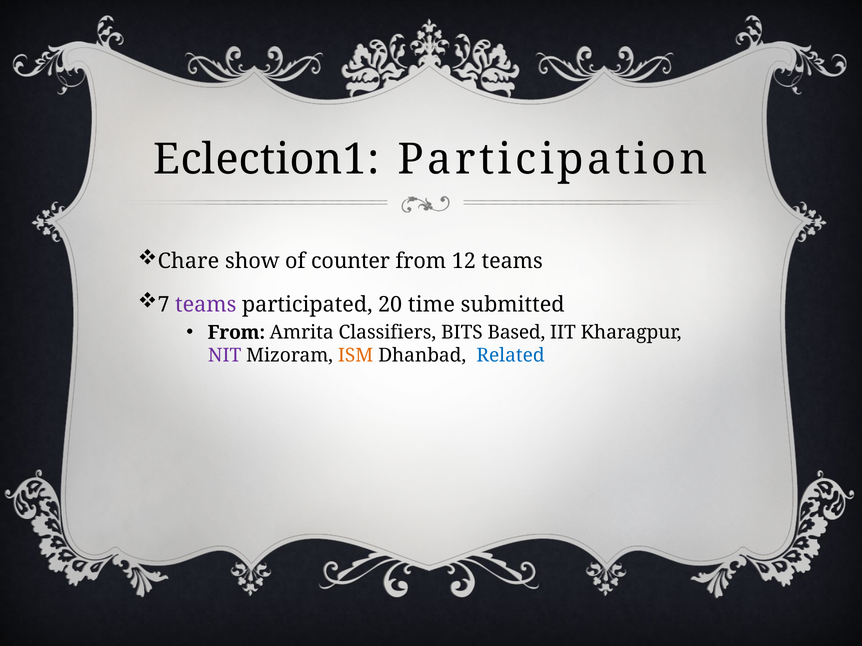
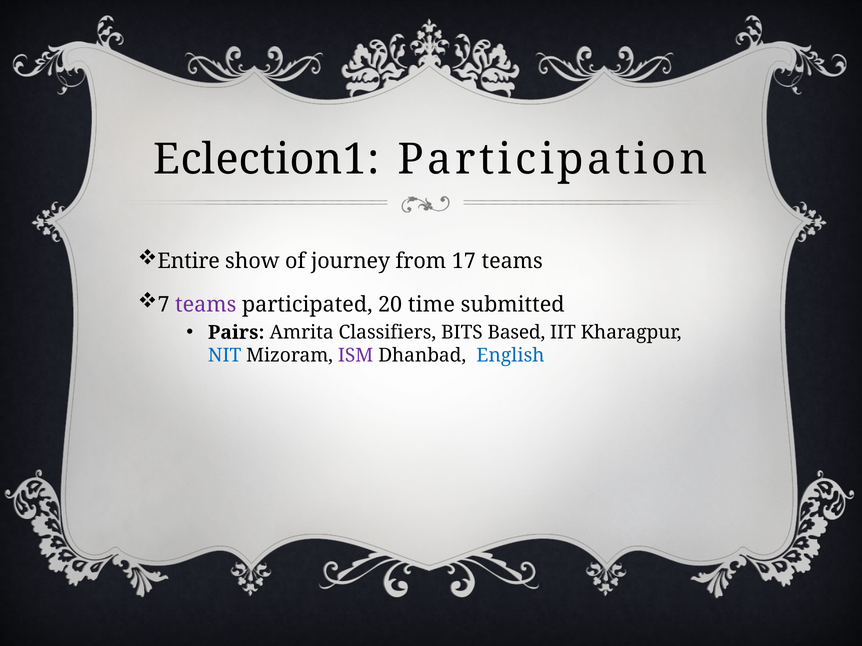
Chare: Chare -> Entire
counter: counter -> journey
12: 12 -> 17
From at (236, 333): From -> Pairs
NIT colour: purple -> blue
ISM colour: orange -> purple
Related: Related -> English
